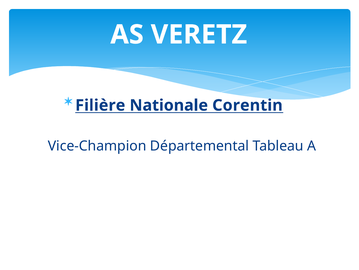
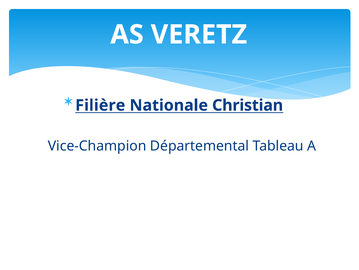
Corentin: Corentin -> Christian
